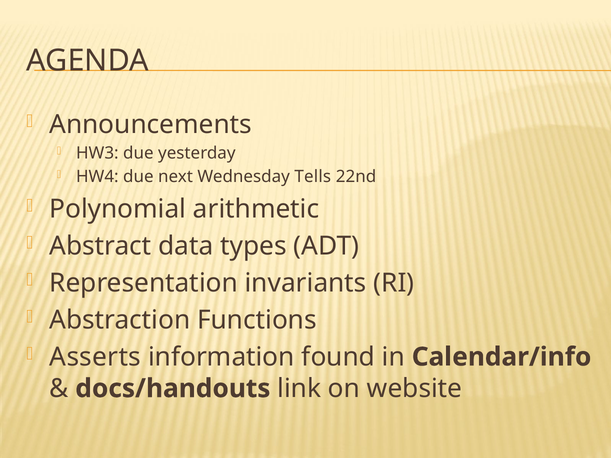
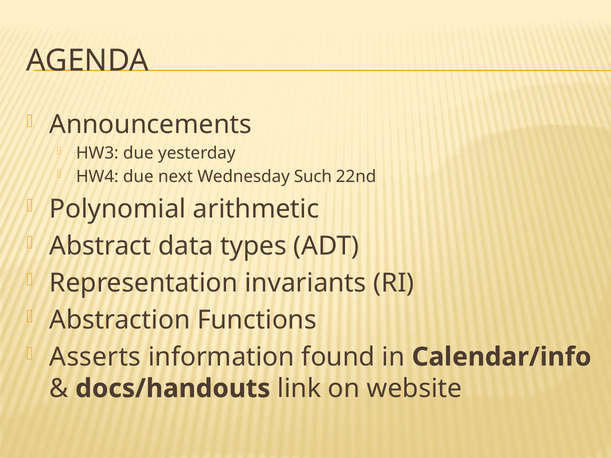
Tells: Tells -> Such
